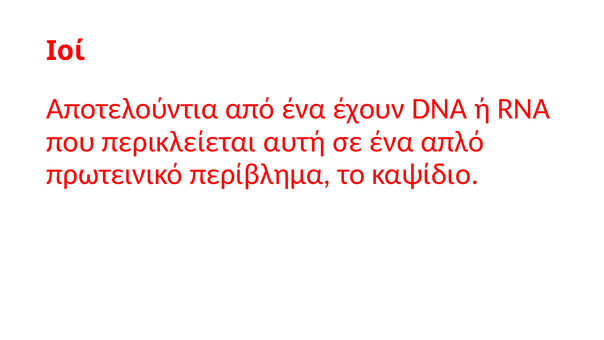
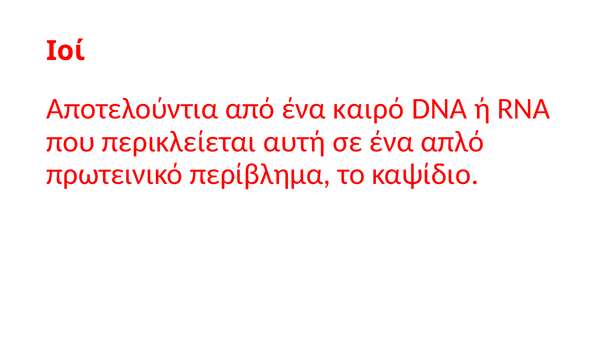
έχουν: έχουν -> καιρό
